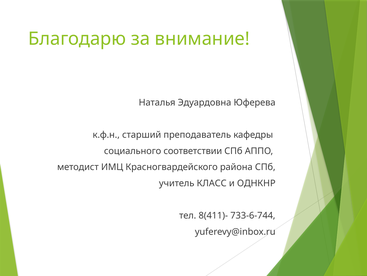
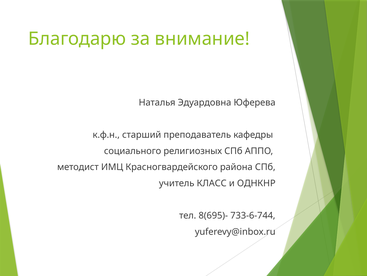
соответствии: соответствии -> религиозных
8(411)-: 8(411)- -> 8(695)-
